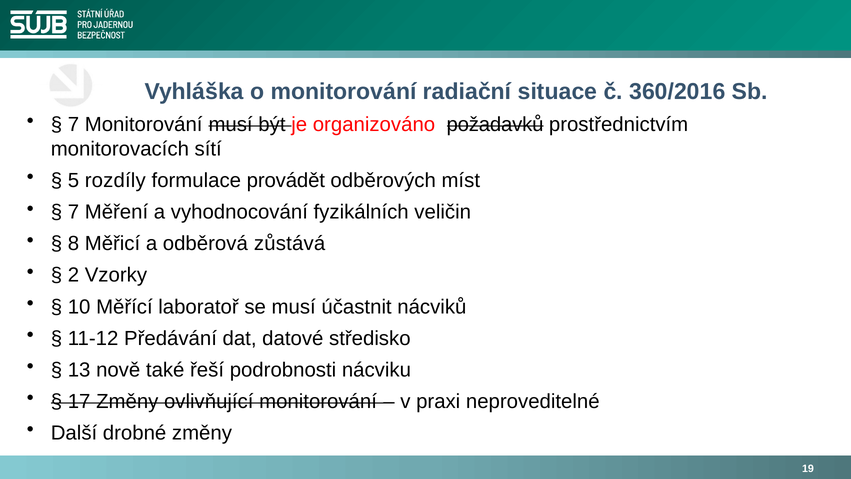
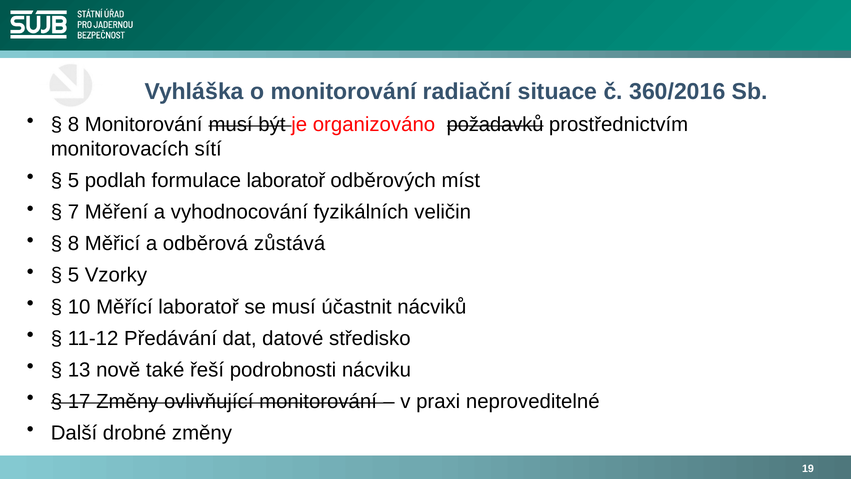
7 at (73, 124): 7 -> 8
rozdíly: rozdíly -> podlah
formulace provádět: provádět -> laboratoř
2 at (73, 275): 2 -> 5
